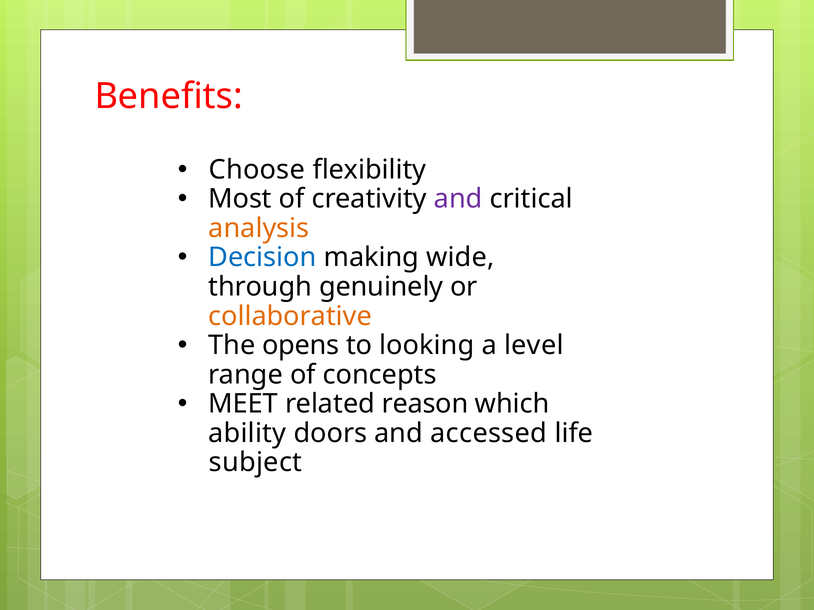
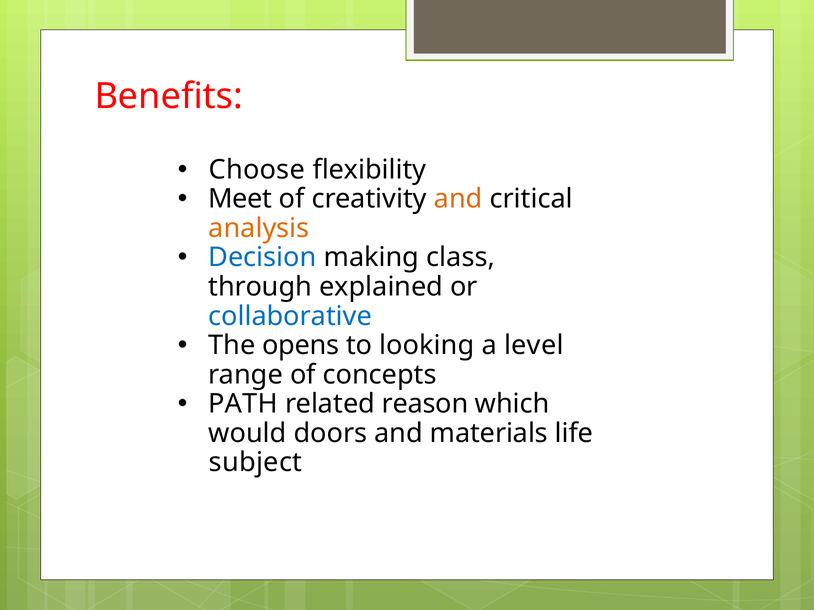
Most: Most -> Meet
and at (458, 199) colour: purple -> orange
wide: wide -> class
genuinely: genuinely -> explained
collaborative colour: orange -> blue
MEET: MEET -> PATH
ability: ability -> would
accessed: accessed -> materials
